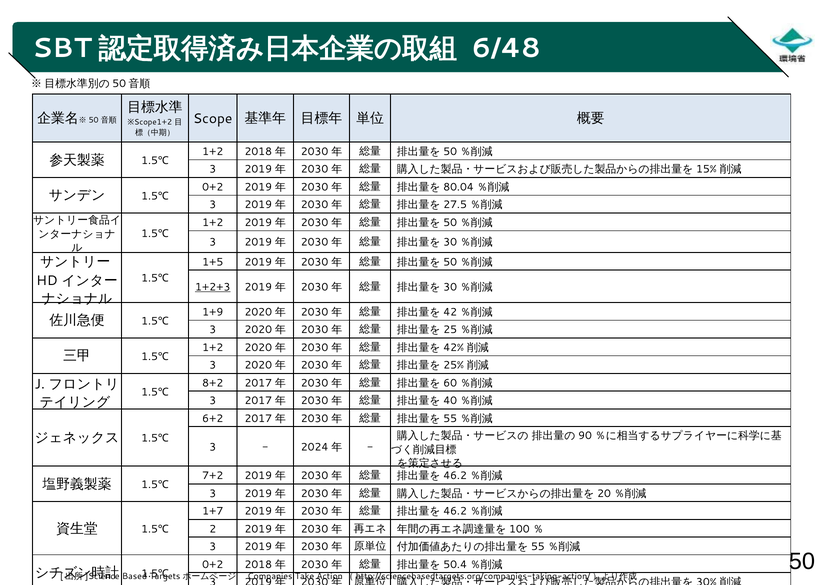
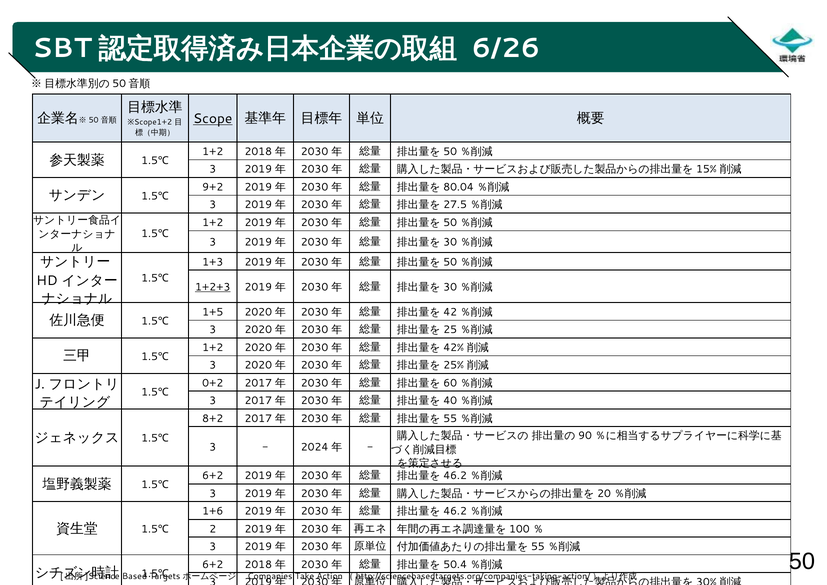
6/48: 6/48 -> 6/26
Scope underline: none -> present
0+2 at (213, 187): 0+2 -> 9+2
1+5: 1+5 -> 1+3
1+9: 1+9 -> 1+5
8+2: 8+2 -> 0+2
6+2: 6+2 -> 8+2
7+2 at (213, 476): 7+2 -> 6+2
1+7: 1+7 -> 1+6
0+2 at (213, 564): 0+2 -> 6+2
